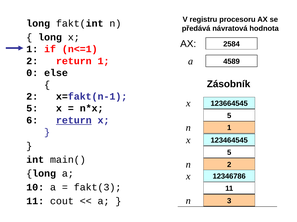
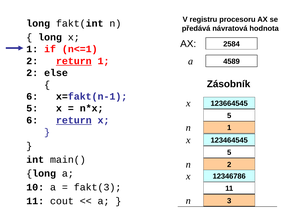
return at (74, 61) underline: none -> present
0 at (32, 73): 0 -> 2
2 at (32, 97): 2 -> 6
